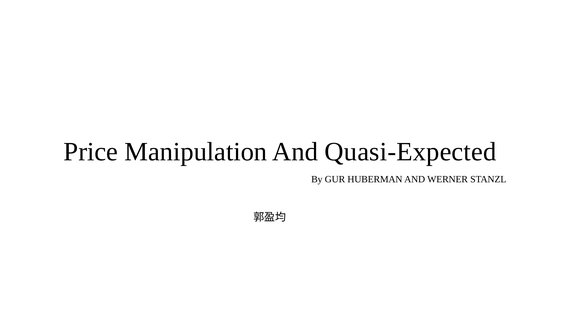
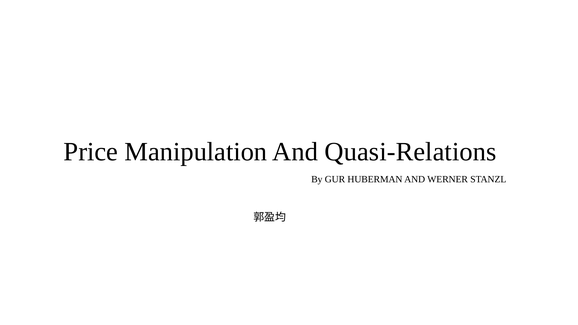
Quasi-Expected: Quasi-Expected -> Quasi-Relations
